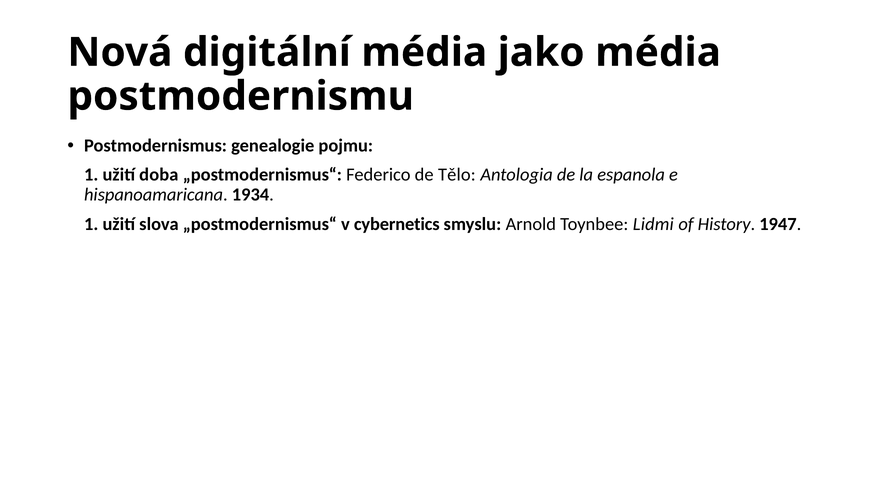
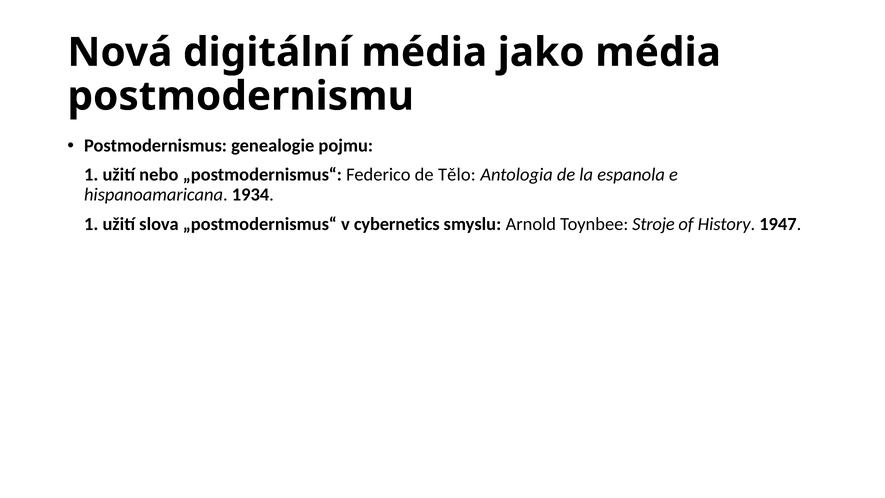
doba: doba -> nebo
Lidmi: Lidmi -> Stroje
